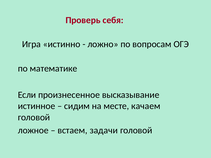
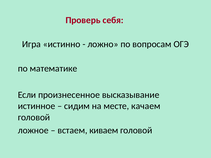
задачи: задачи -> киваем
